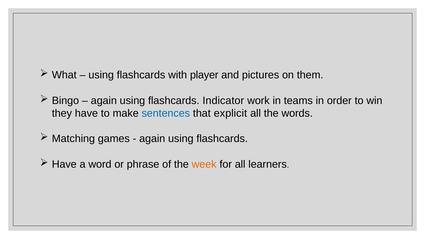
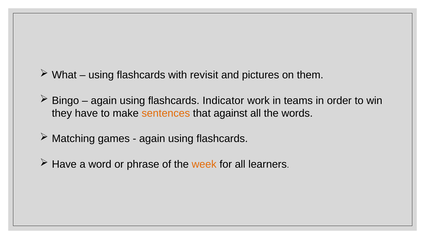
player: player -> revisit
sentences colour: blue -> orange
explicit: explicit -> against
